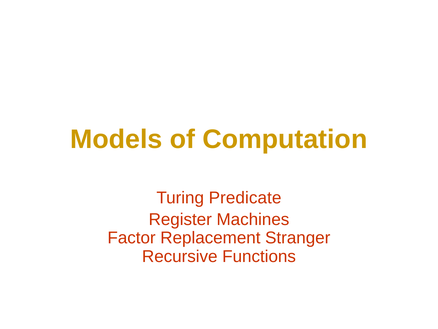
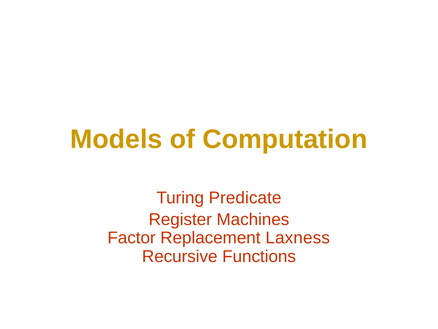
Stranger: Stranger -> Laxness
